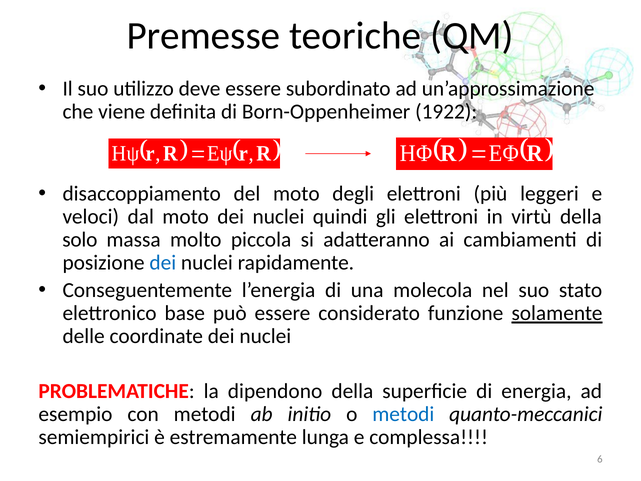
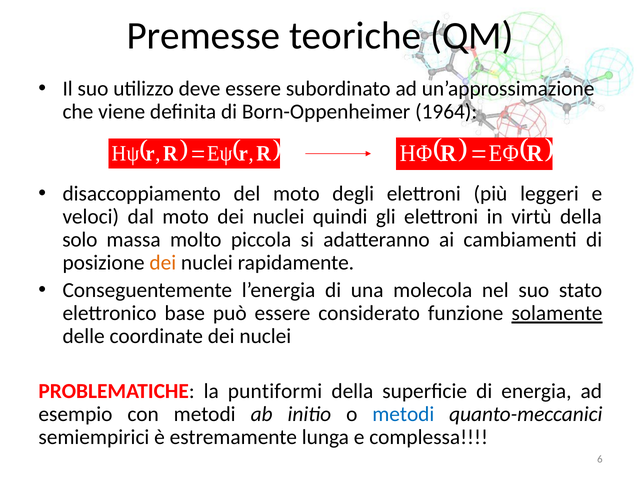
1922: 1922 -> 1964
dei at (163, 263) colour: blue -> orange
dipendono: dipendono -> puntiformi
